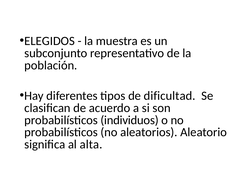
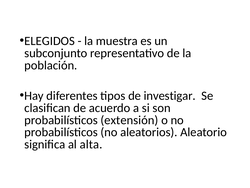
dificultad: dificultad -> investigar
individuos: individuos -> extensión
